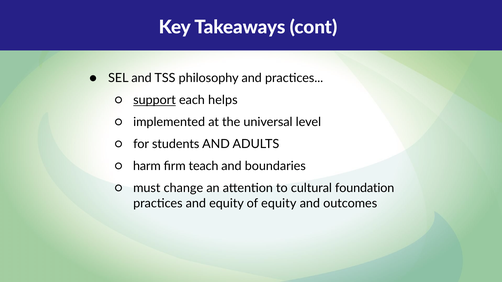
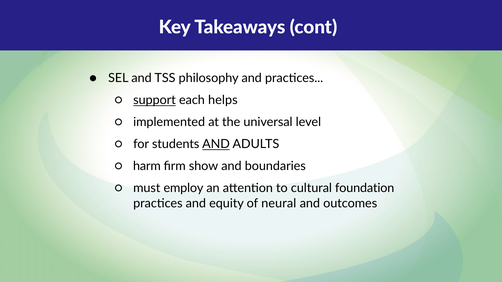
AND at (216, 144) underline: none -> present
teach: teach -> show
change: change -> employ
of equity: equity -> neural
